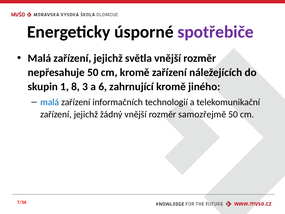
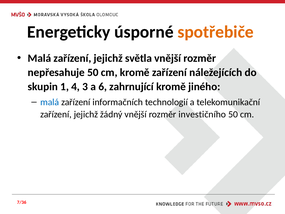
spotřebiče colour: purple -> orange
8: 8 -> 4
samozřejmě: samozřejmě -> investičního
